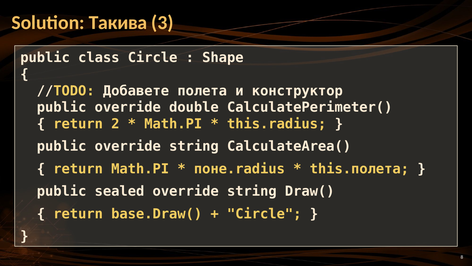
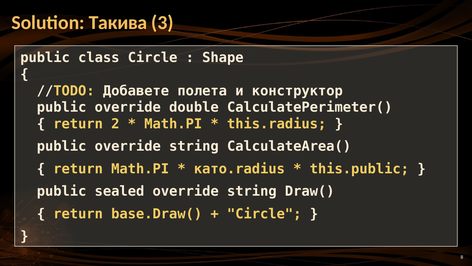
поне.radius: поне.radius -> като.radius
this.полета: this.полета -> this.public
